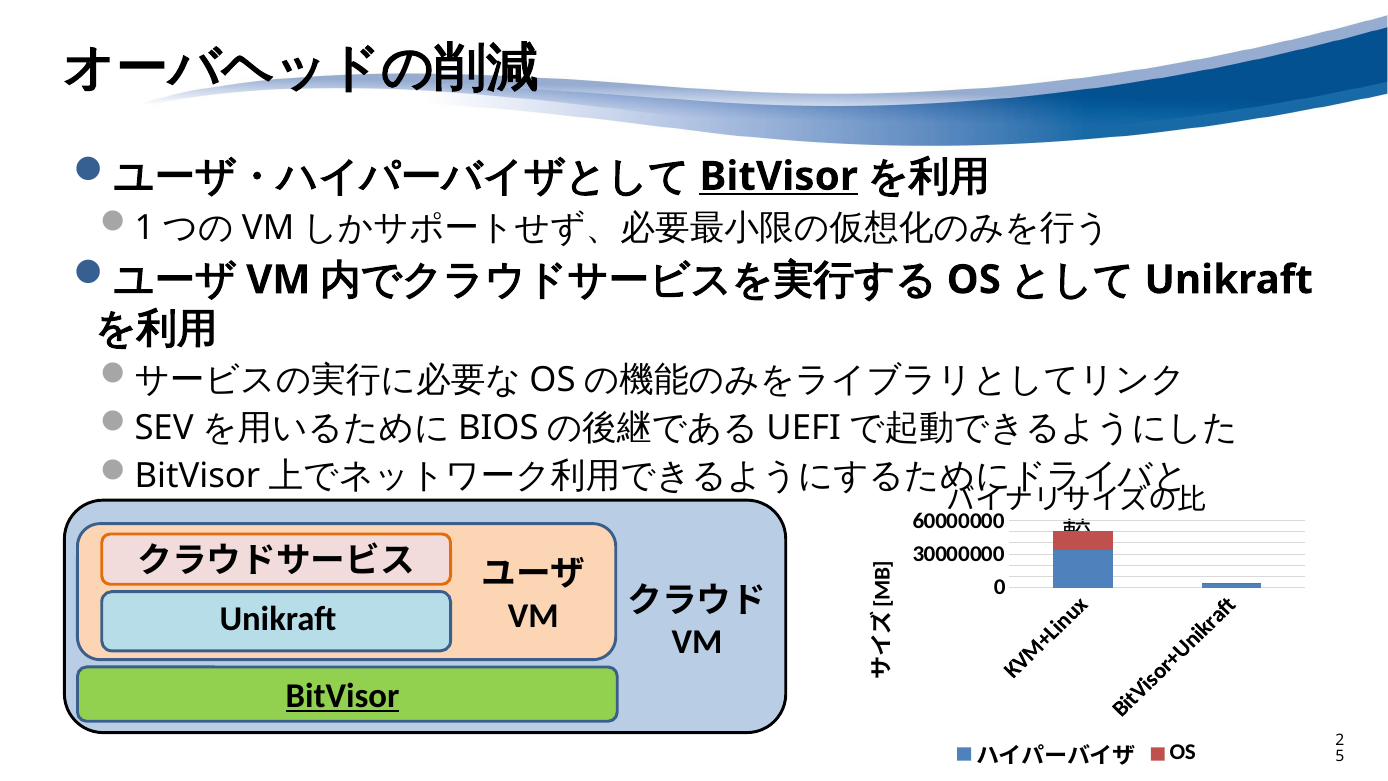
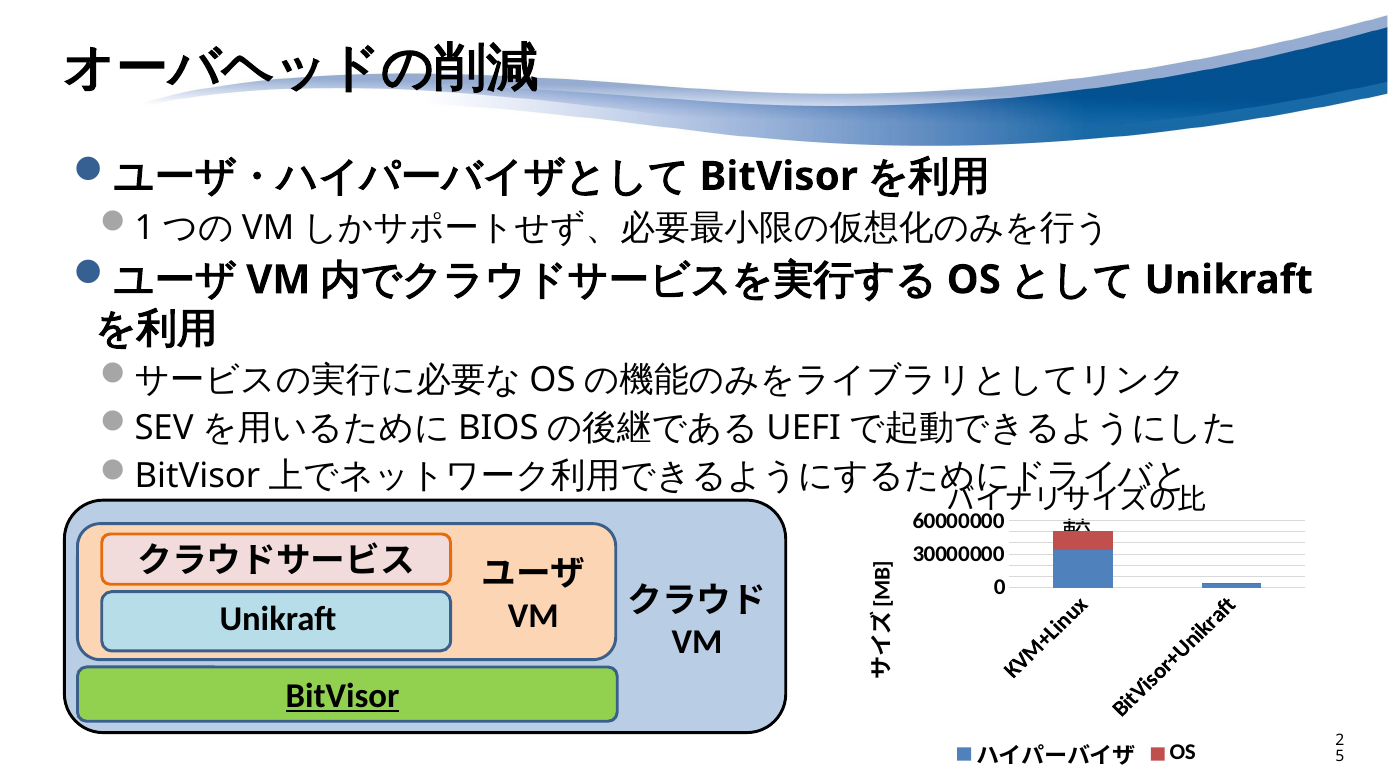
BitVisor at (779, 176) underline: present -> none
